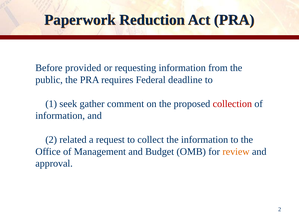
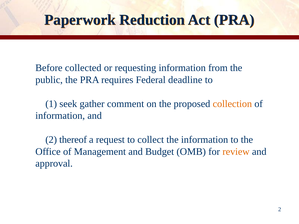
provided: provided -> collected
collection colour: red -> orange
related: related -> thereof
